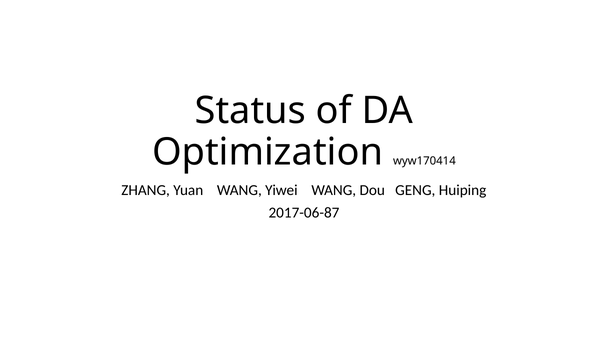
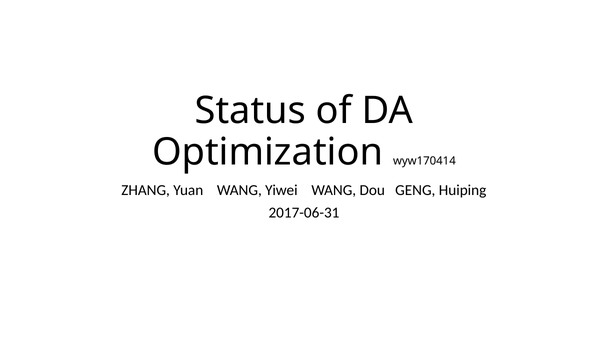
2017-06-87: 2017-06-87 -> 2017-06-31
